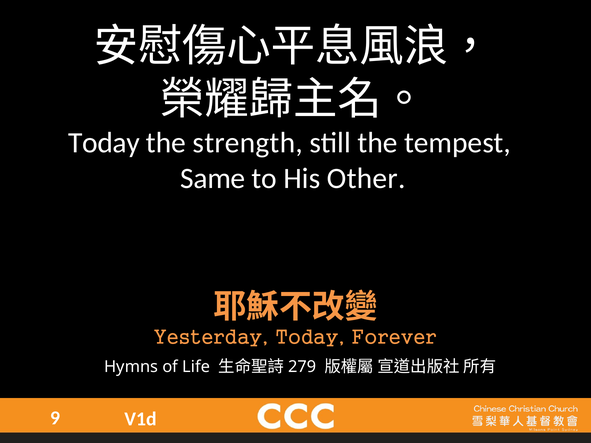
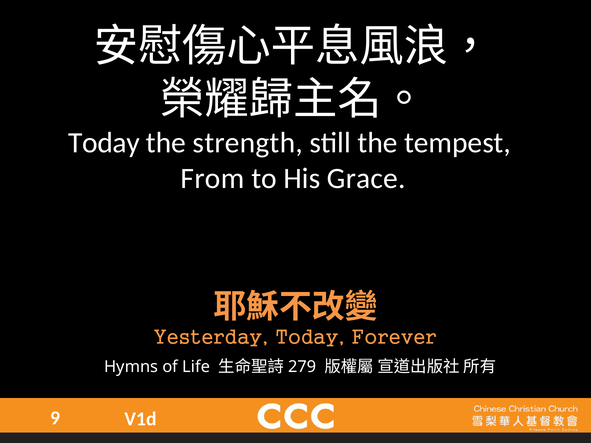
Same: Same -> From
Other: Other -> Grace
